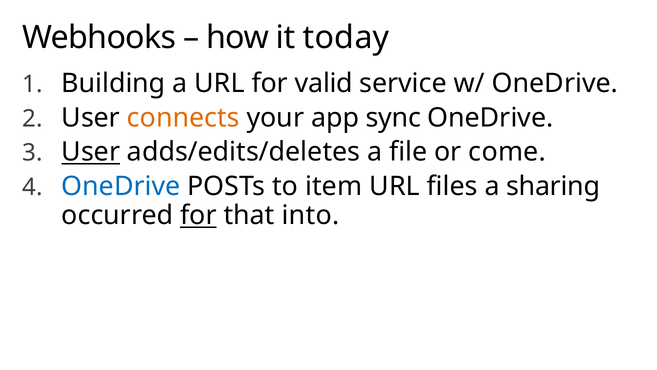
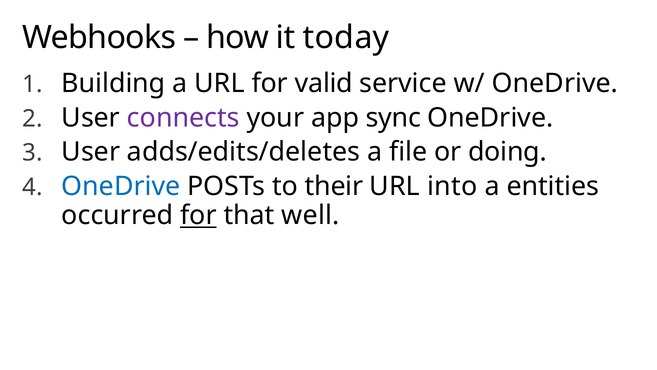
connects colour: orange -> purple
User at (91, 152) underline: present -> none
come: come -> doing
item: item -> their
files: files -> into
sharing: sharing -> entities
into: into -> well
